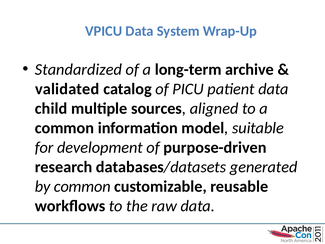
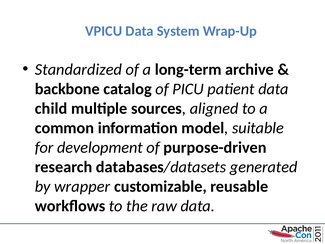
validated: validated -> backbone
by common: common -> wrapper
